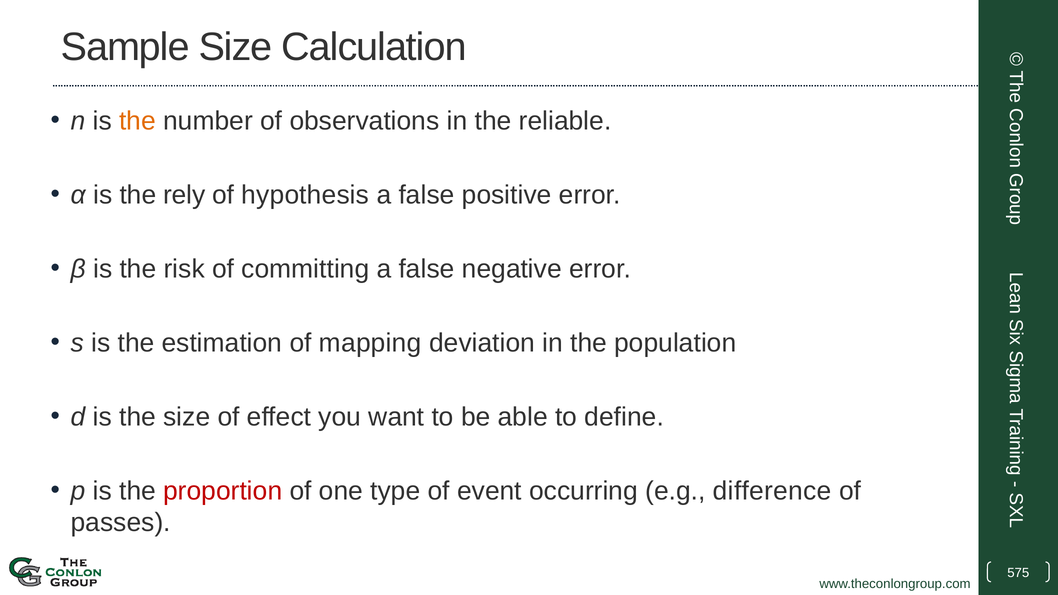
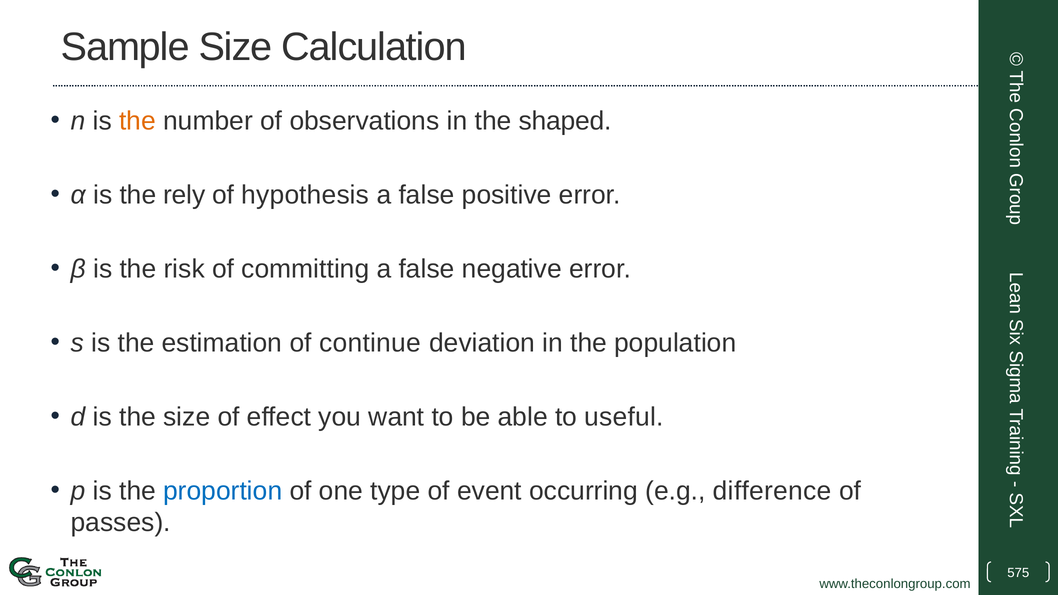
reliable: reliable -> shaped
mapping: mapping -> continue
define: define -> useful
proportion colour: red -> blue
